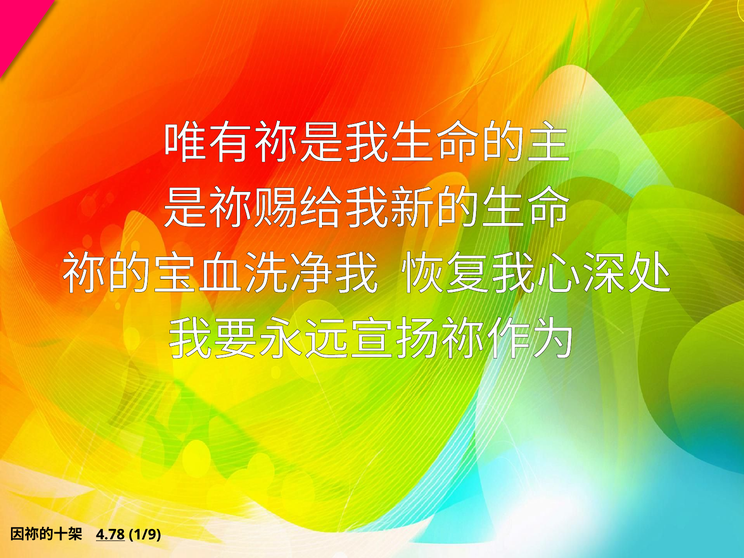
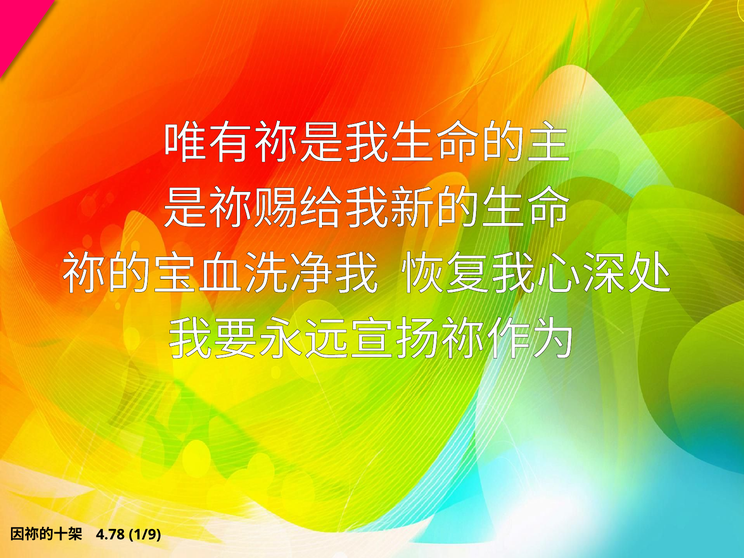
4.78 underline: present -> none
